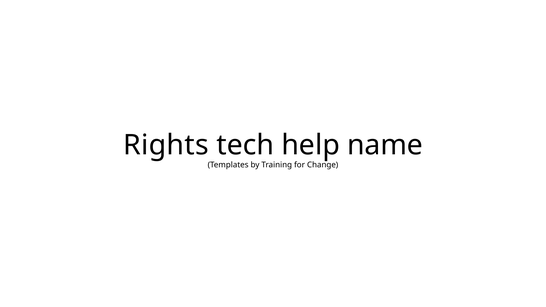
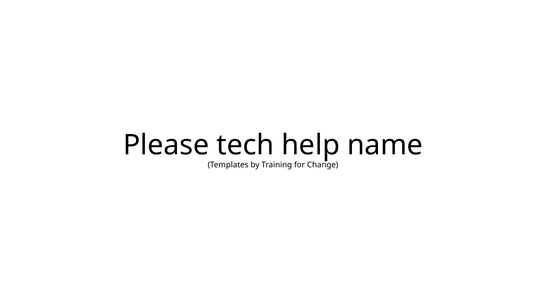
Rights: Rights -> Please
